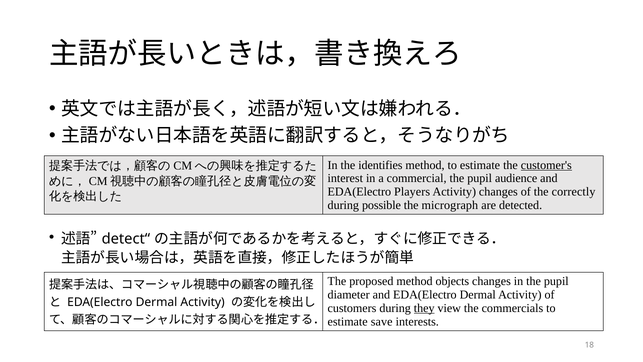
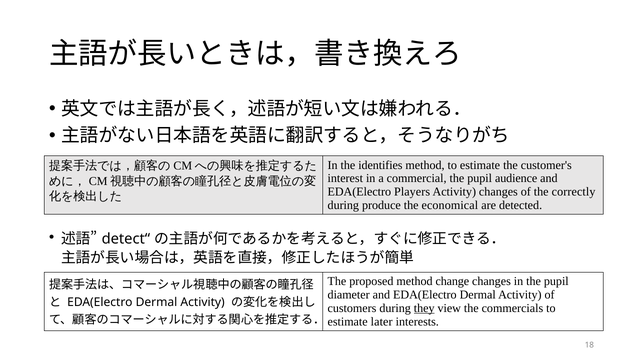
customer's underline: present -> none
possible: possible -> produce
micrograph: micrograph -> economical
objects: objects -> change
save: save -> later
